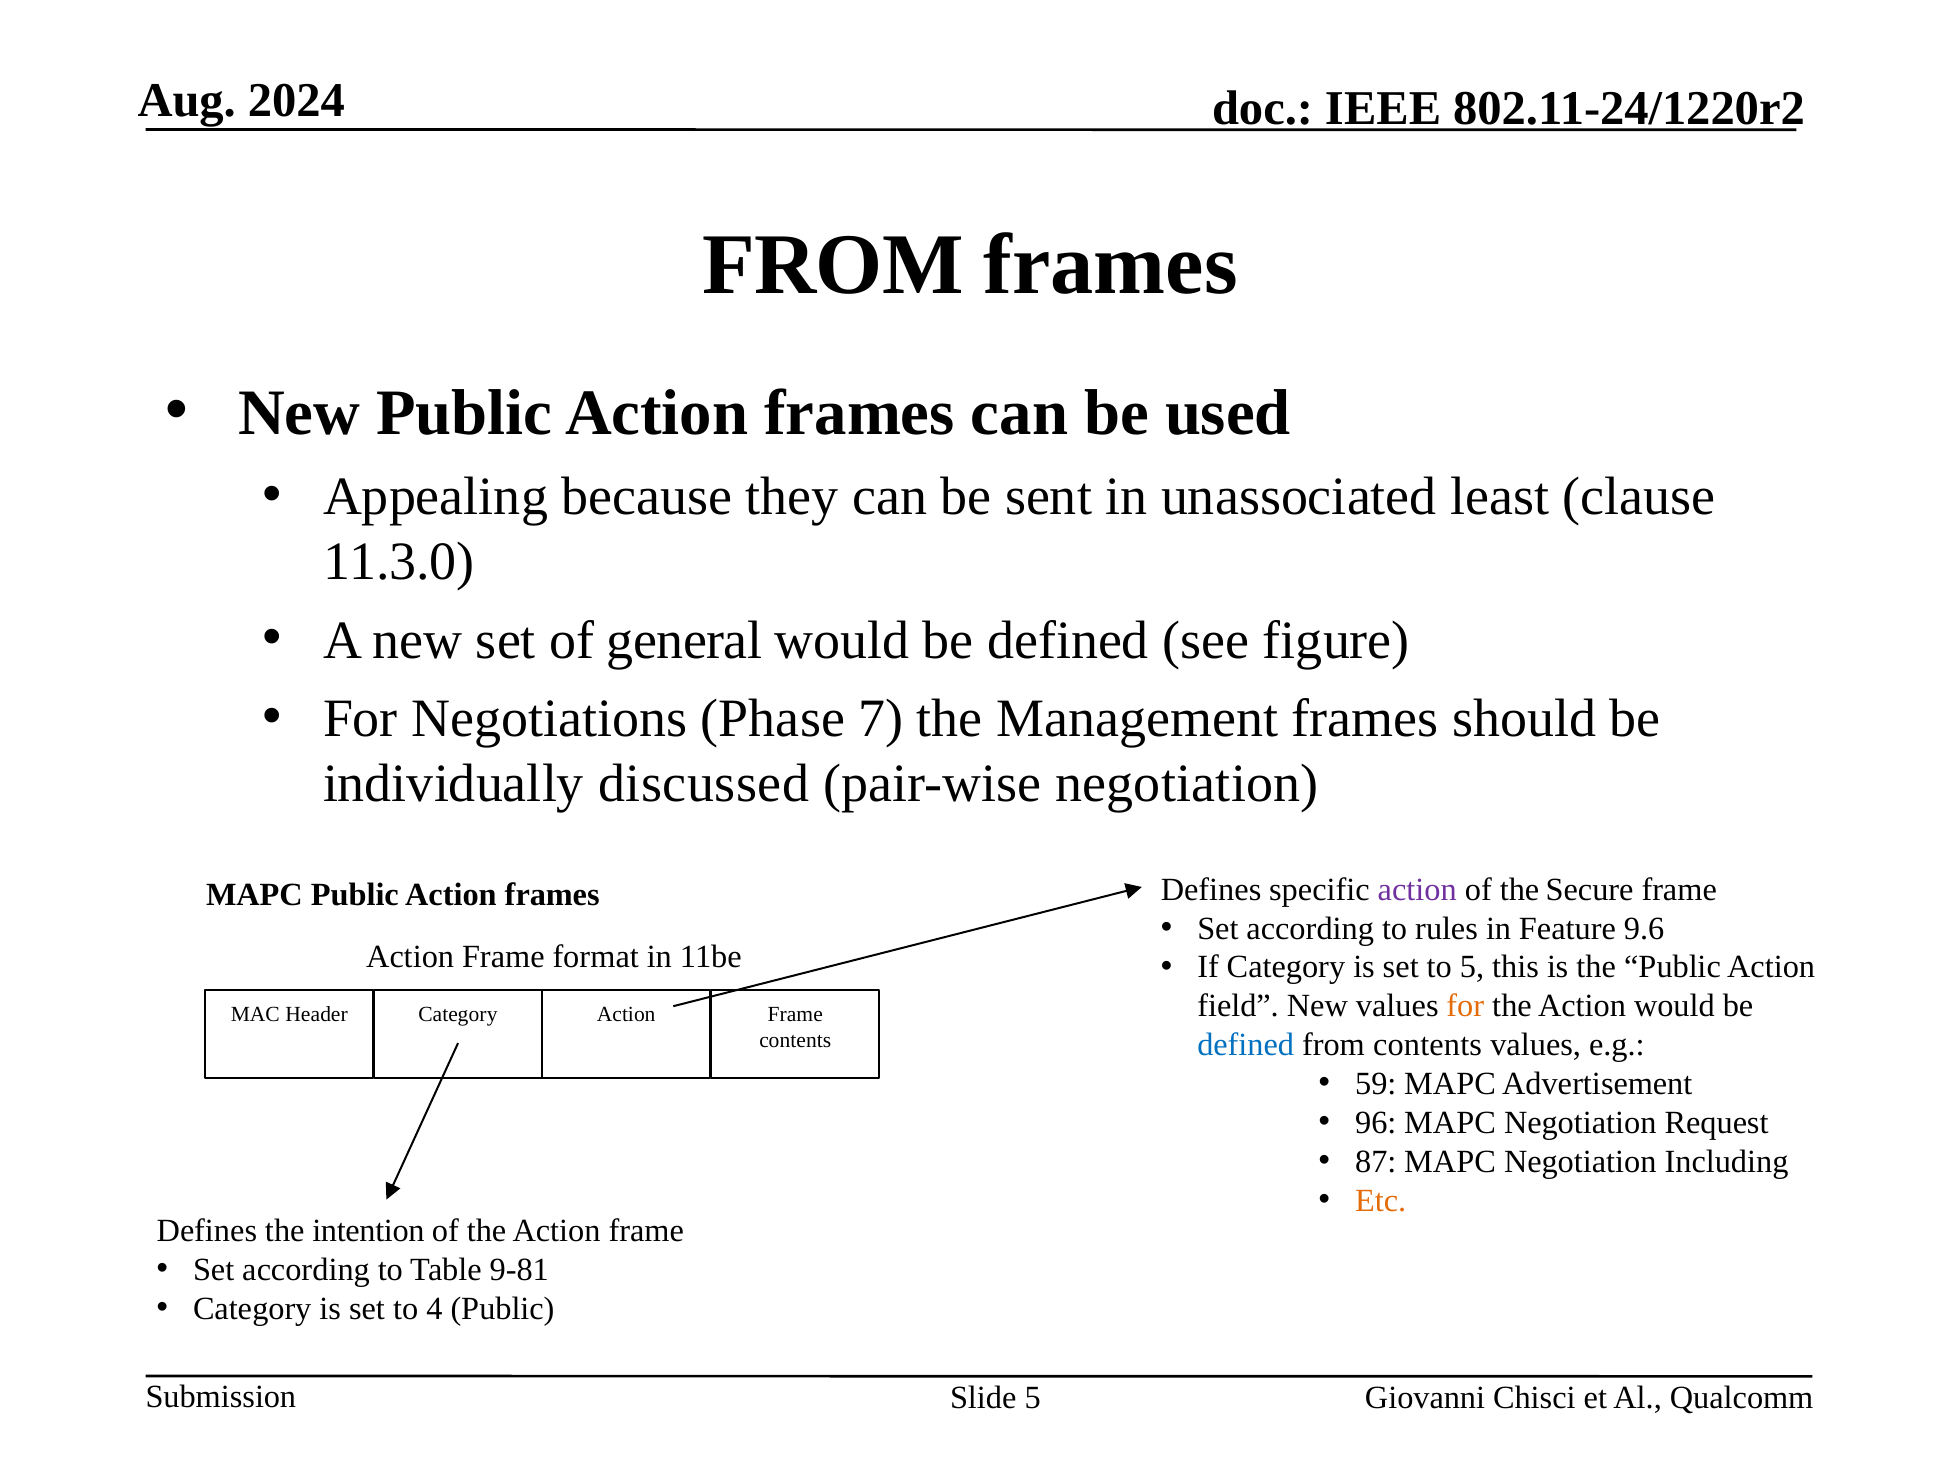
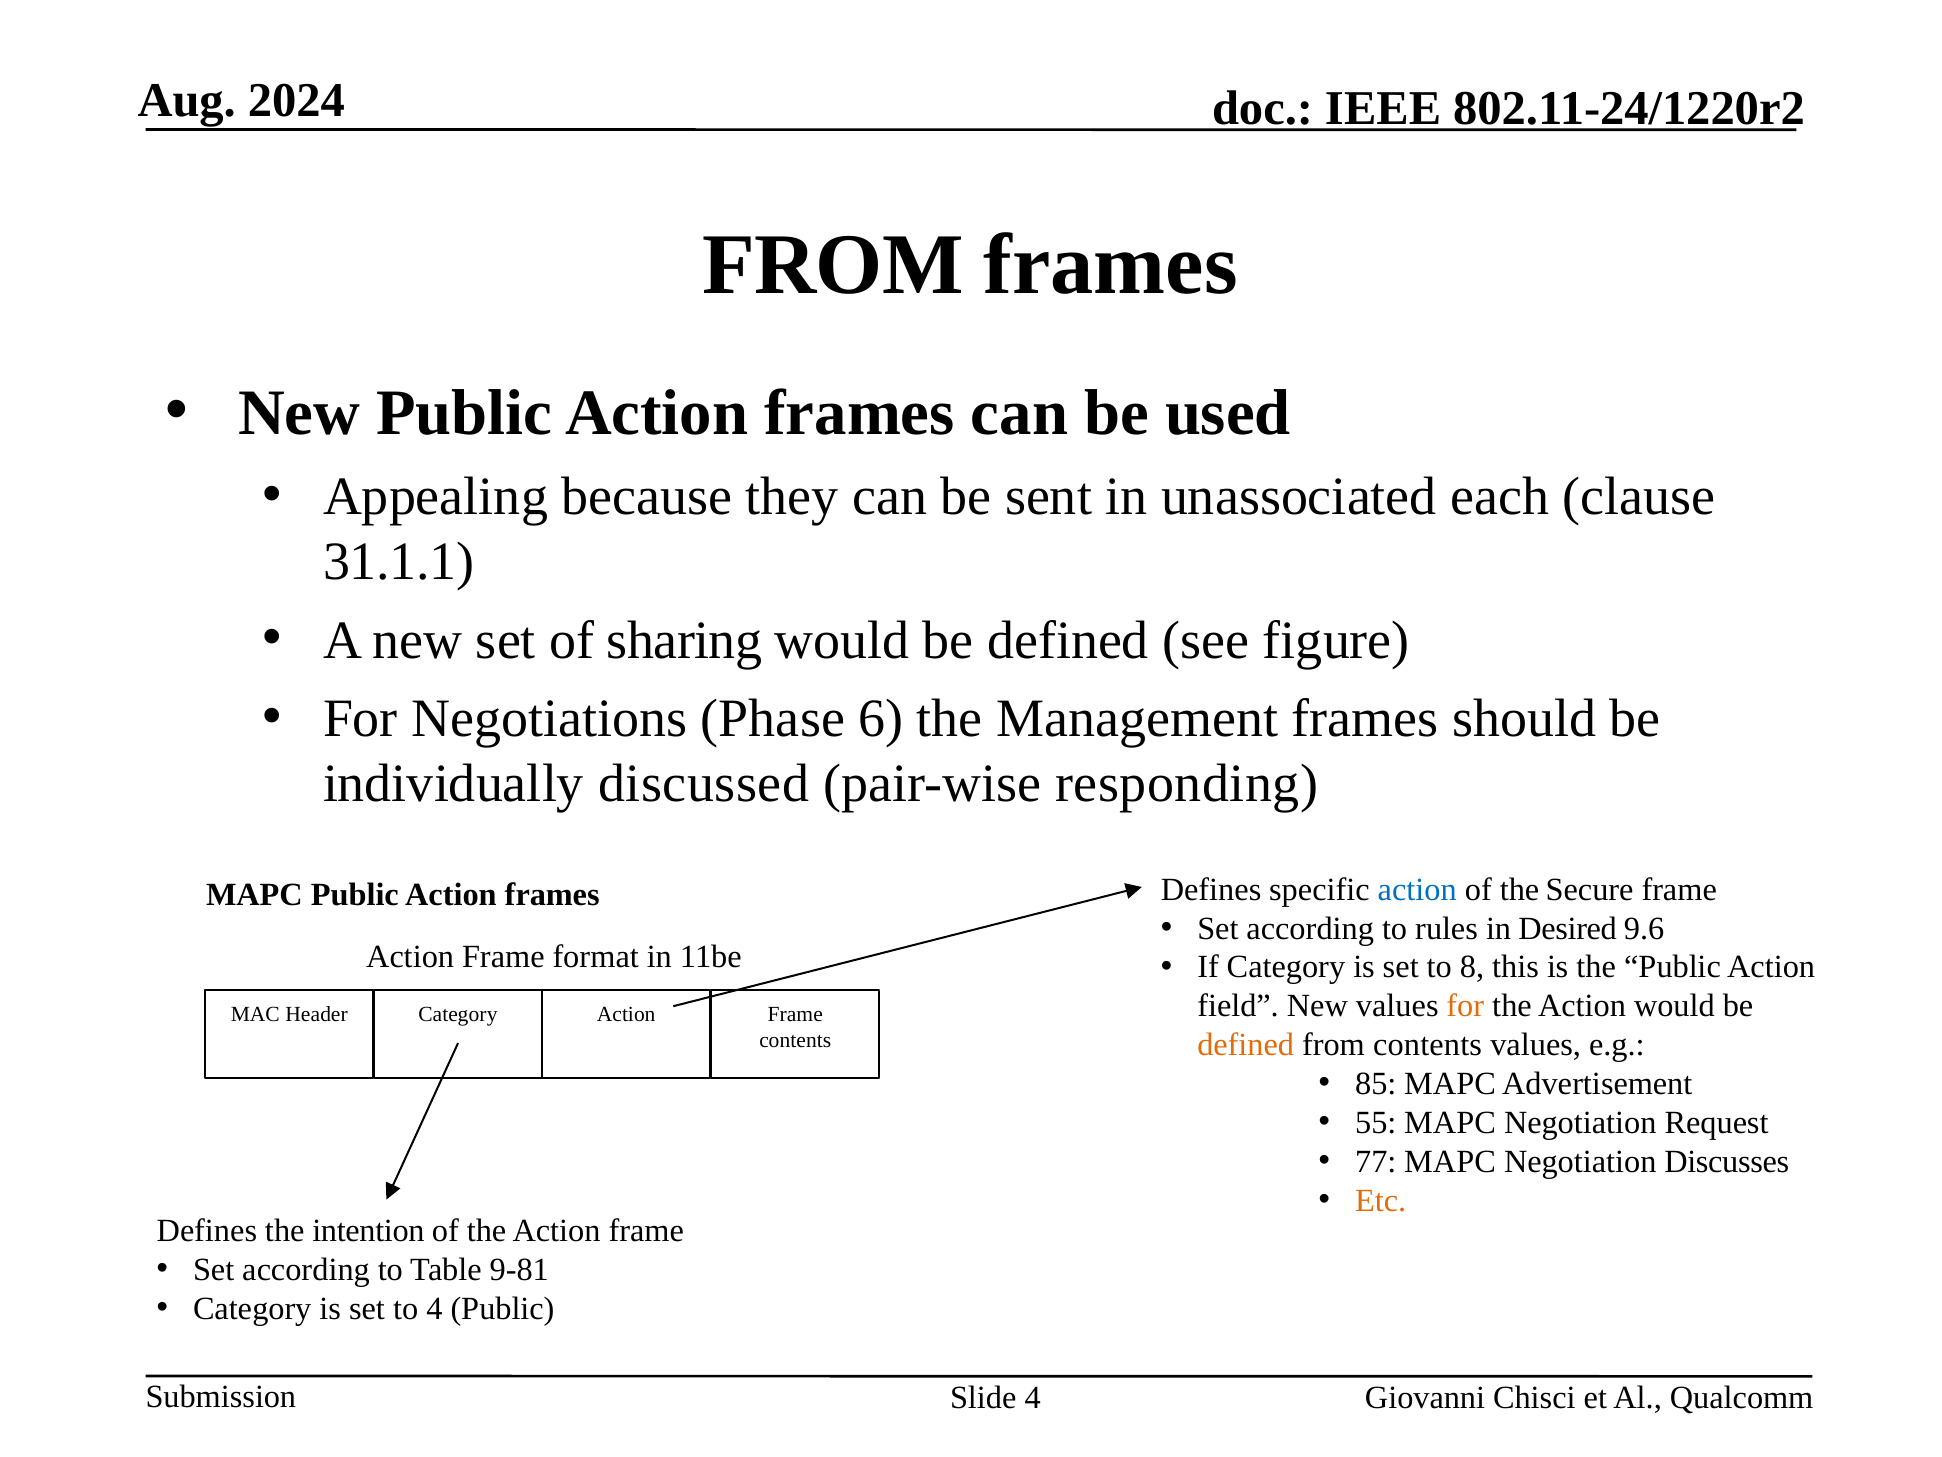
least: least -> each
11.3.0: 11.3.0 -> 31.1.1
general: general -> sharing
7: 7 -> 6
pair-wise negotiation: negotiation -> responding
action at (1417, 889) colour: purple -> blue
Feature: Feature -> Desired
to 5: 5 -> 8
defined at (1246, 1045) colour: blue -> orange
59: 59 -> 85
96: 96 -> 55
87: 87 -> 77
Including: Including -> Discusses
Slide 5: 5 -> 4
